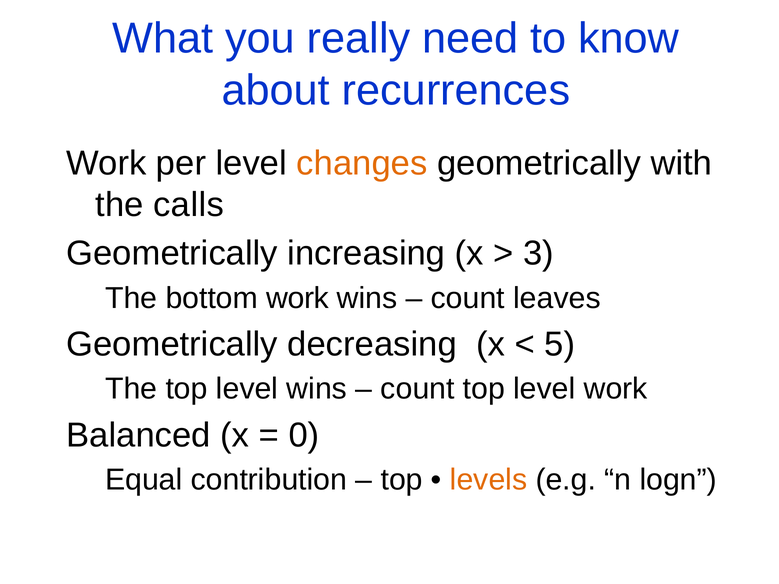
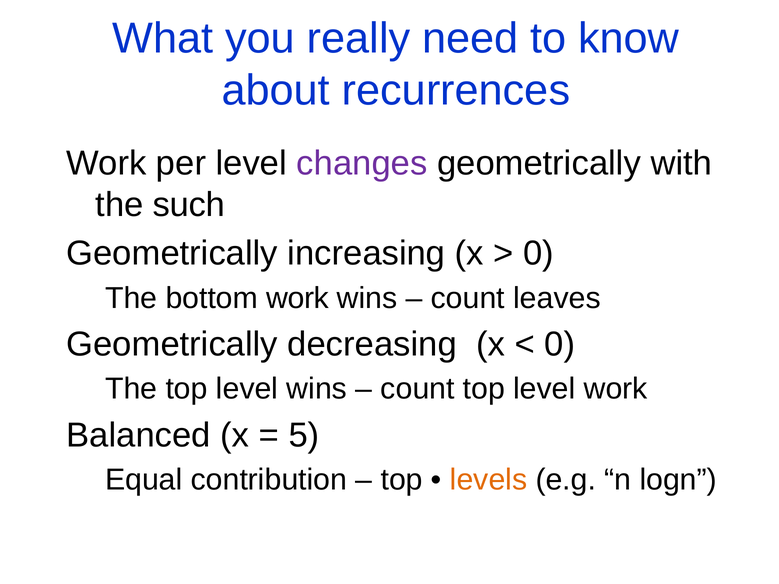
changes colour: orange -> purple
calls: calls -> such
3 at (539, 253): 3 -> 0
5 at (560, 344): 5 -> 0
0: 0 -> 5
